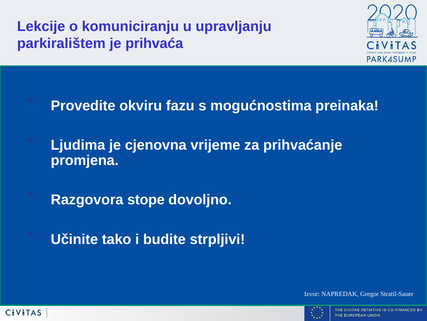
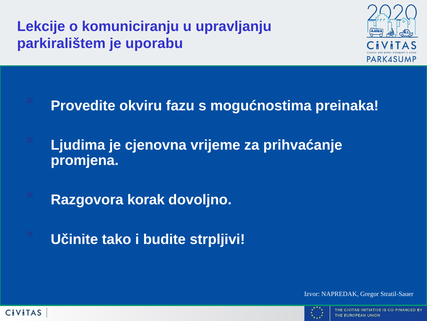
prihvaća: prihvaća -> uporabu
stope: stope -> korak
